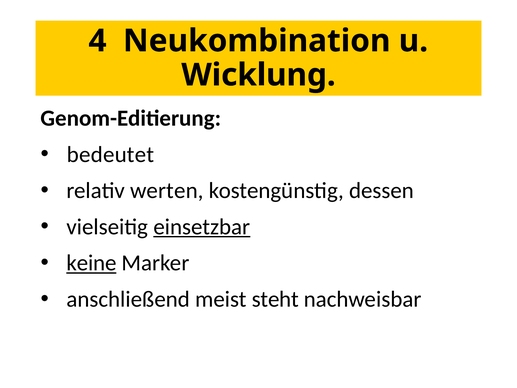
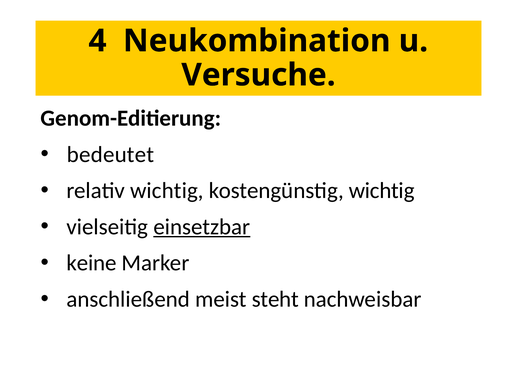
Wicklung: Wicklung -> Versuche
relativ werten: werten -> wichtig
kostengünstig dessen: dessen -> wichtig
keine underline: present -> none
